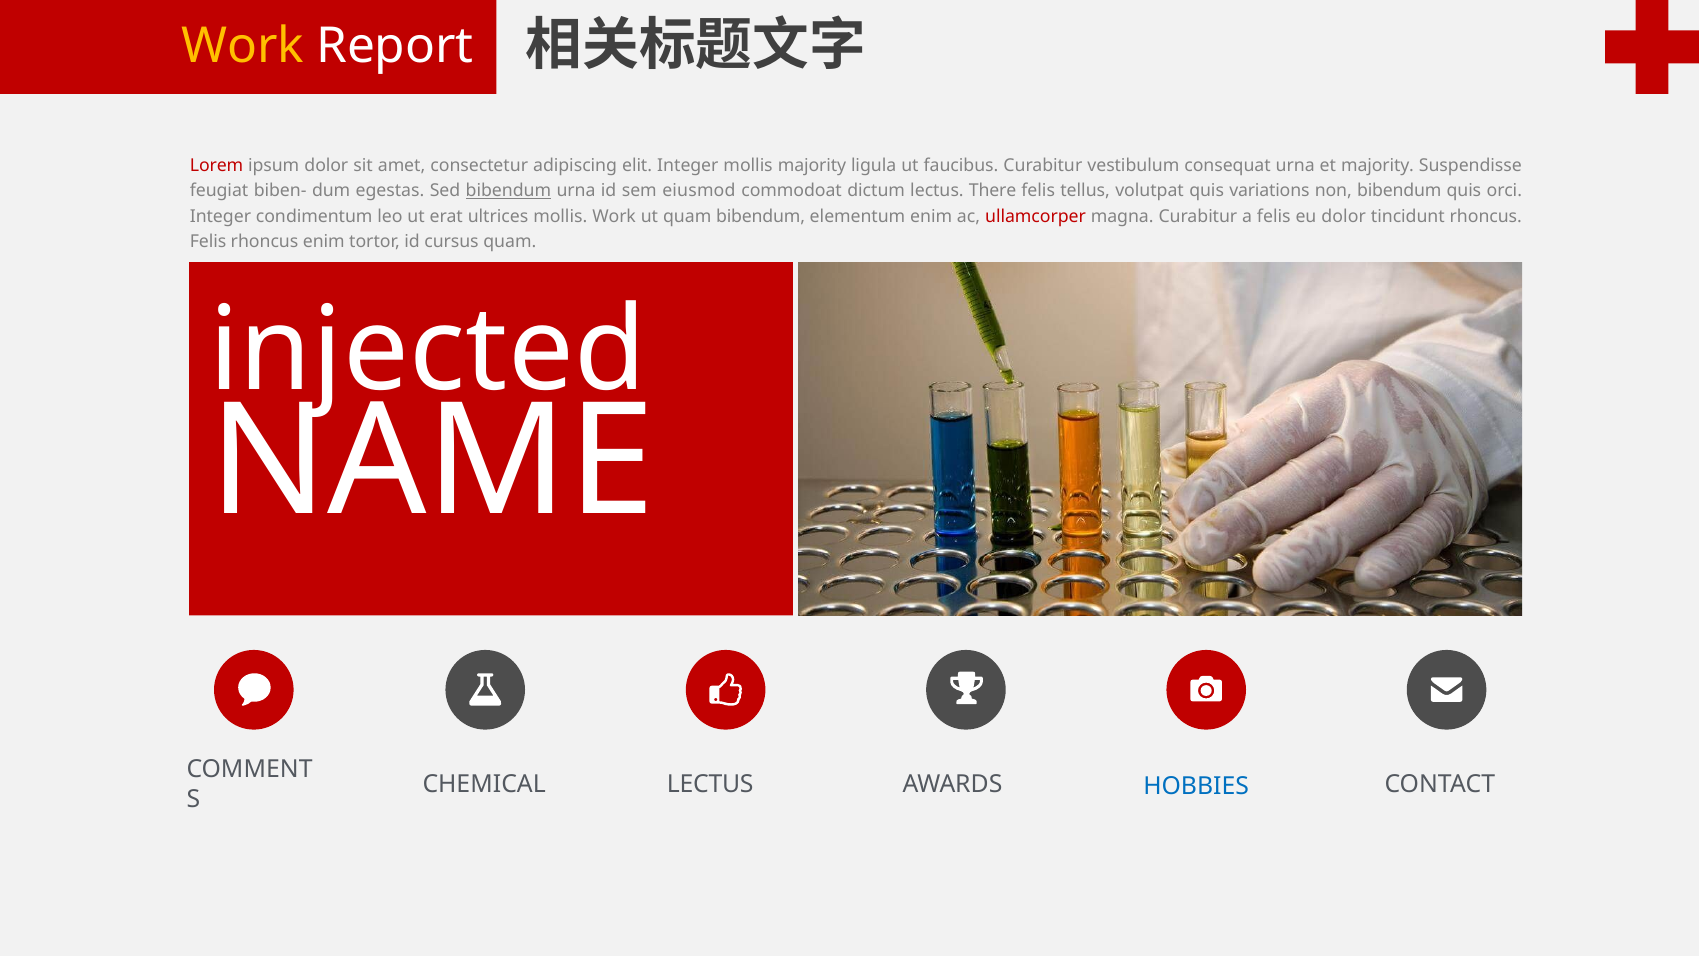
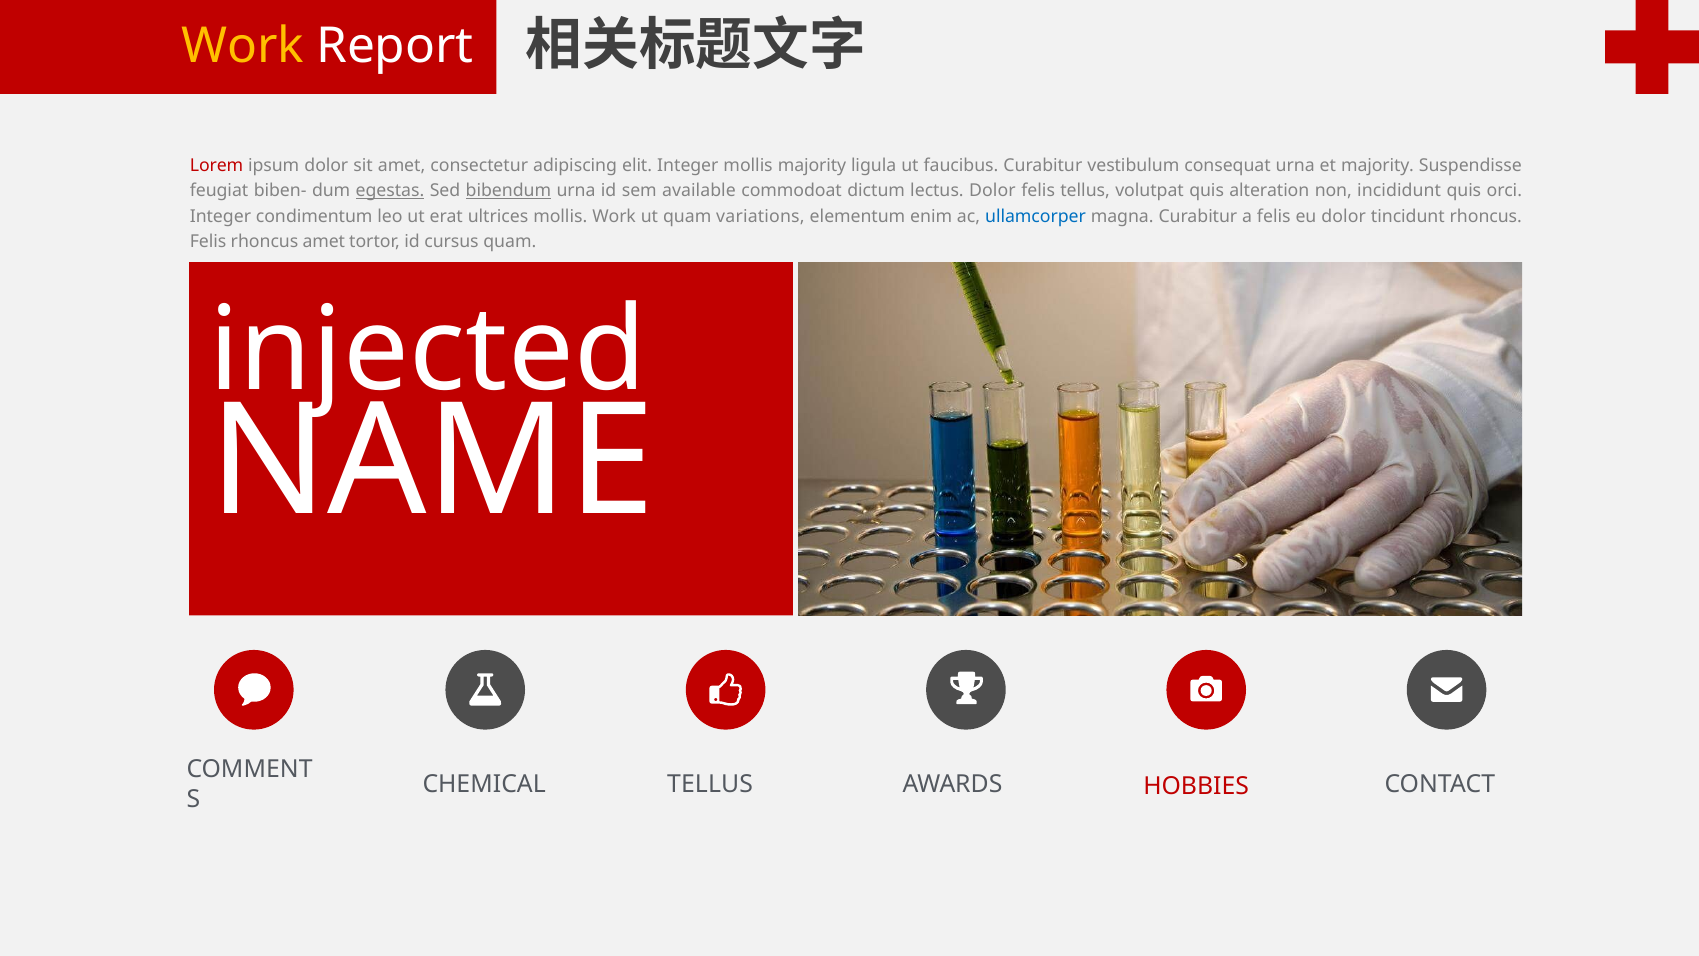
egestas underline: none -> present
eiusmod: eiusmod -> available
lectus There: There -> Dolor
variations: variations -> alteration
non bibendum: bibendum -> incididunt
quam bibendum: bibendum -> variations
ullamcorper colour: red -> blue
rhoncus enim: enim -> amet
CHEMICAL LECTUS: LECTUS -> TELLUS
HOBBIES colour: blue -> red
